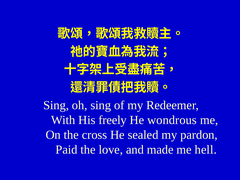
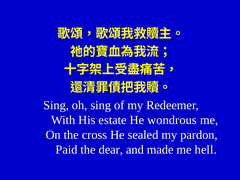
freely: freely -> estate
love: love -> dear
